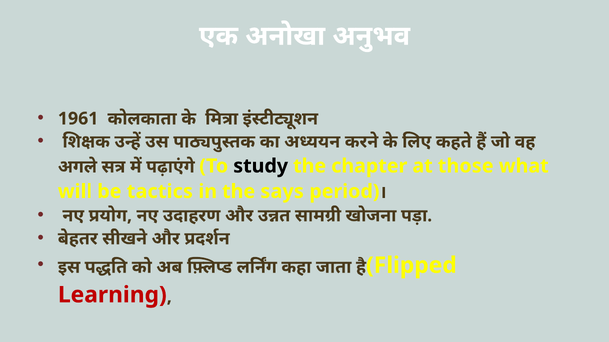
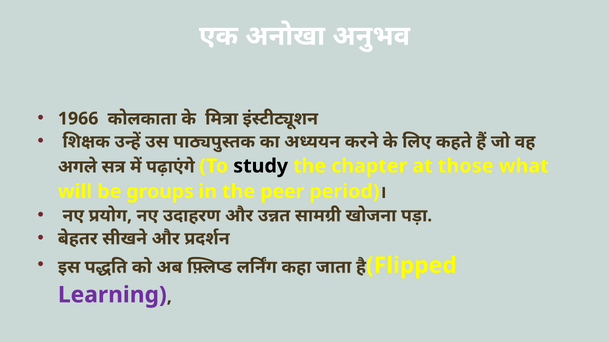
1961: 1961 -> 1966
tactics: tactics -> groups
says: says -> peer
Learning colour: red -> purple
